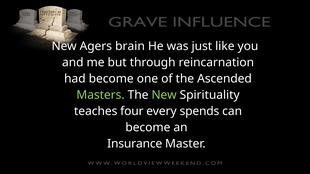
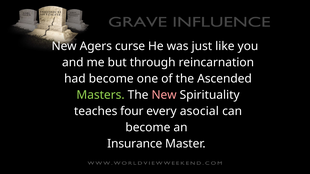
brain: brain -> curse
New at (164, 95) colour: light green -> pink
spends: spends -> asocial
